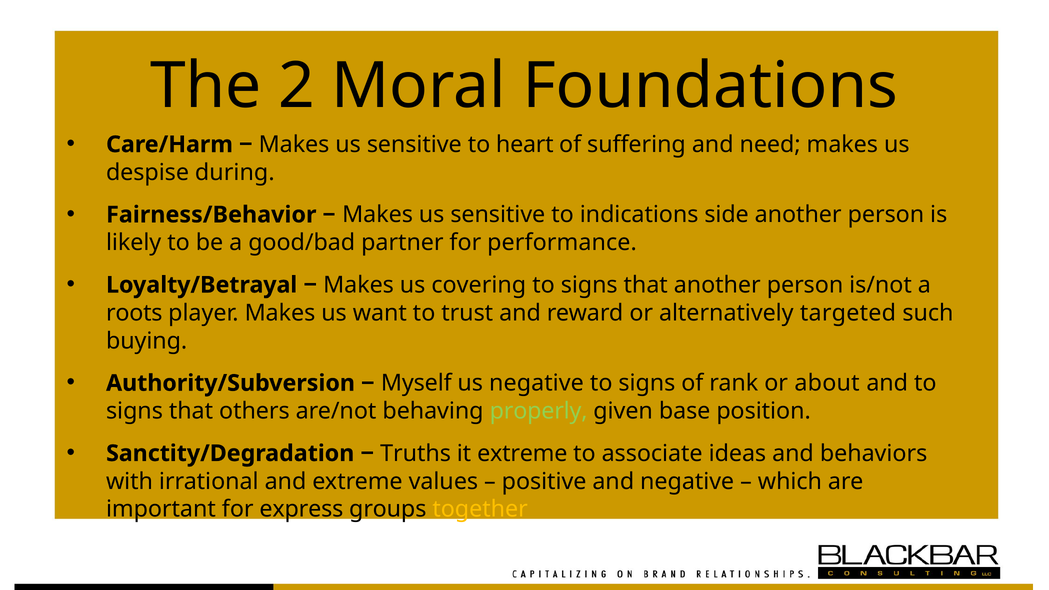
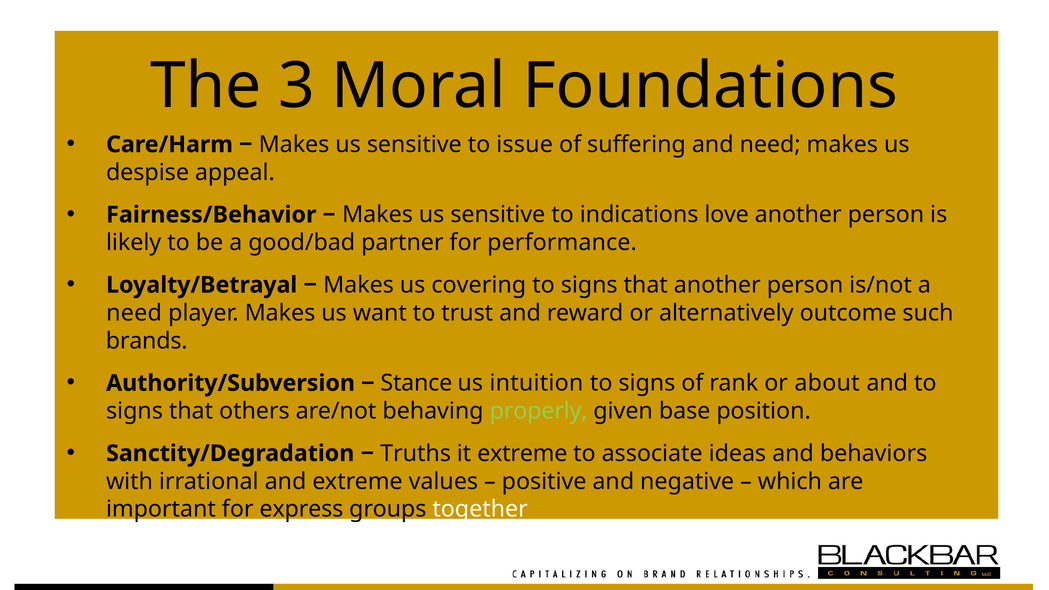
2: 2 -> 3
heart: heart -> issue
during: during -> appeal
side: side -> love
roots at (134, 313): roots -> need
targeted: targeted -> outcome
buying: buying -> brands
Myself: Myself -> Stance
us negative: negative -> intuition
together colour: yellow -> white
